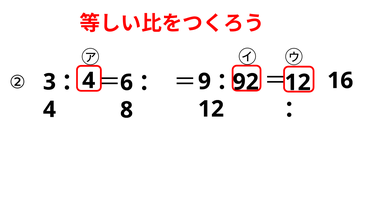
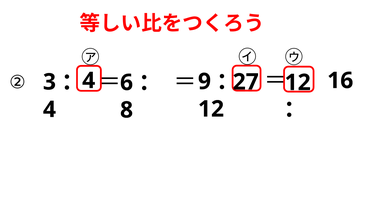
92: 92 -> 27
